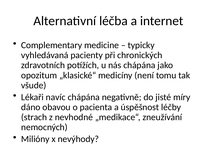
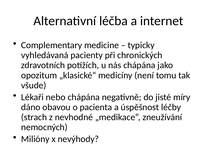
navíc: navíc -> nebo
